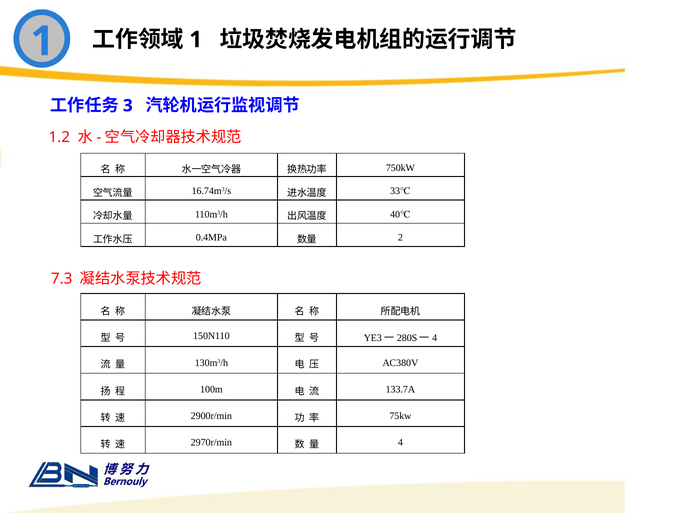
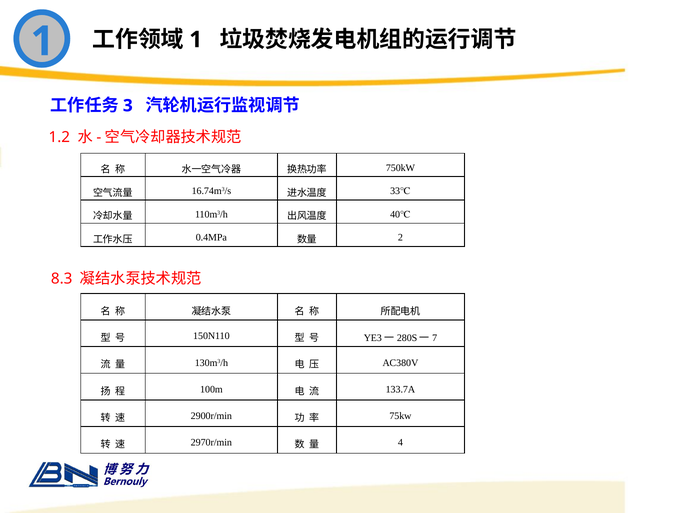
7.3: 7.3 -> 8.3
4 at (435, 338): 4 -> 7
